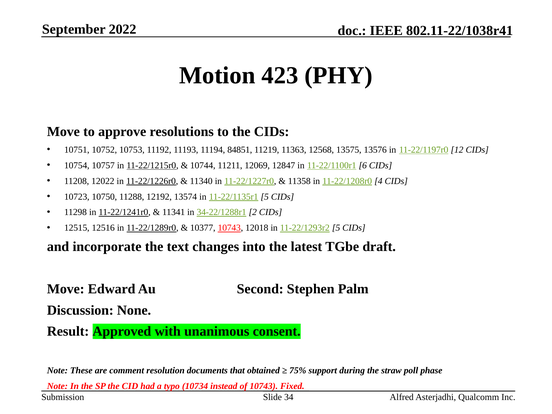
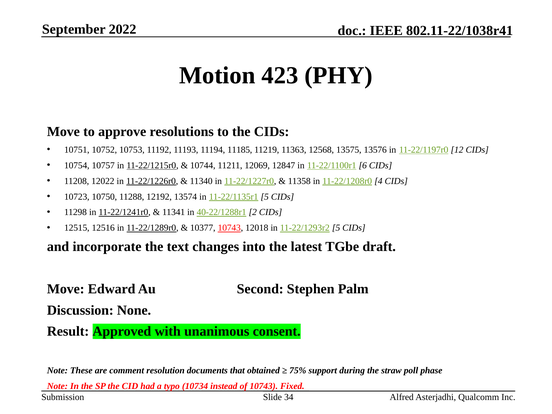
84851: 84851 -> 11185
34-22/1288r1: 34-22/1288r1 -> 40-22/1288r1
